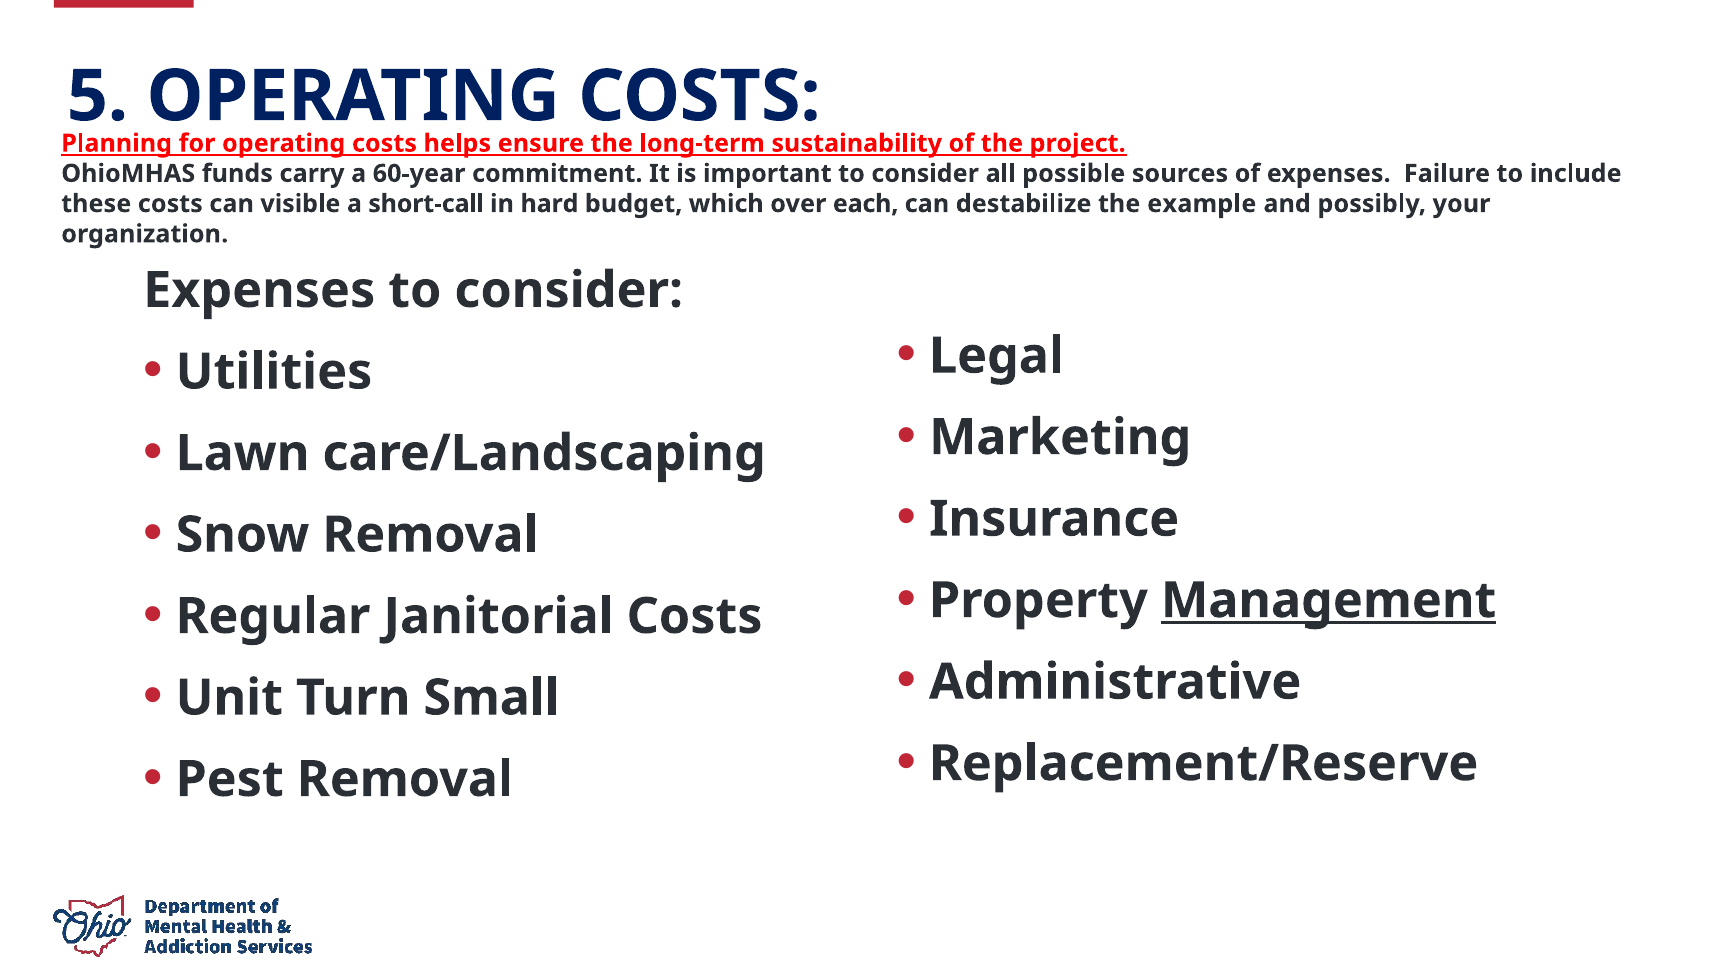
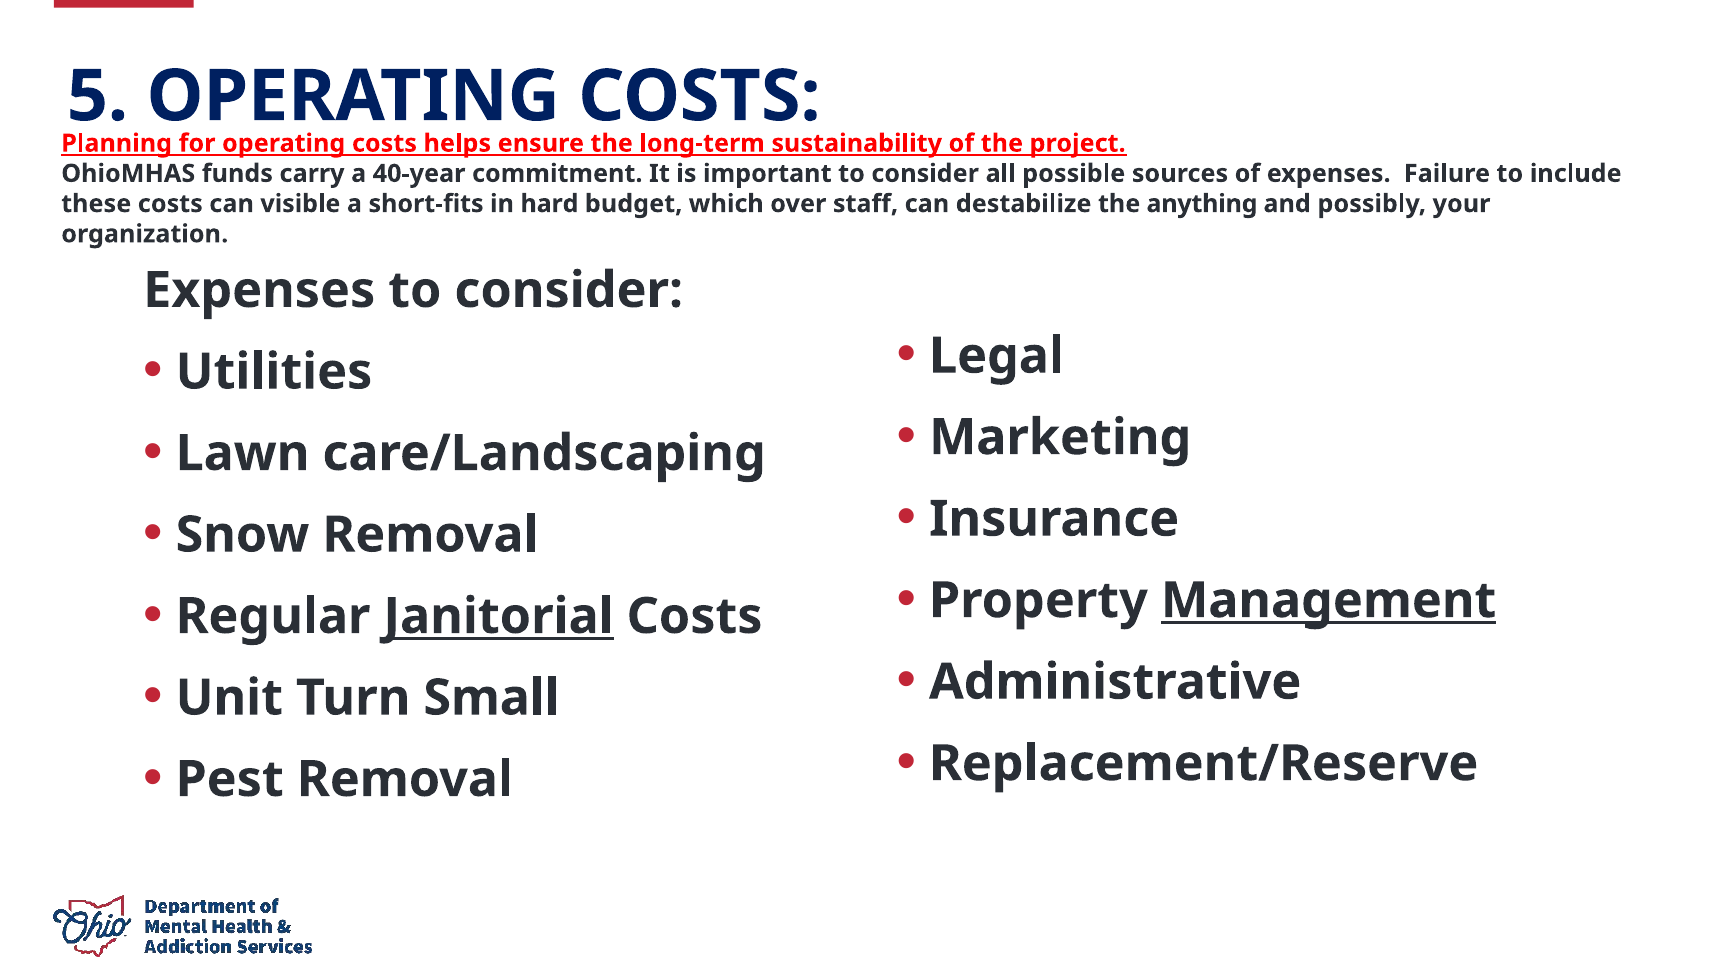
60-year: 60-year -> 40-year
short-call: short-call -> short-fits
each: each -> staff
example: example -> anything
Janitorial underline: none -> present
